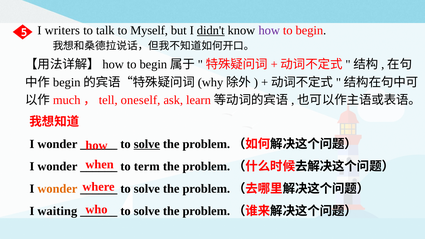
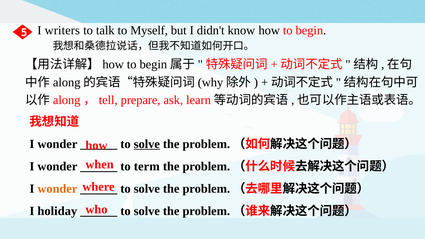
didn't underline: present -> none
how at (269, 30) colour: purple -> black
begin at (67, 82): begin -> along
much at (67, 100): much -> along
oneself: oneself -> prepare
waiting: waiting -> holiday
